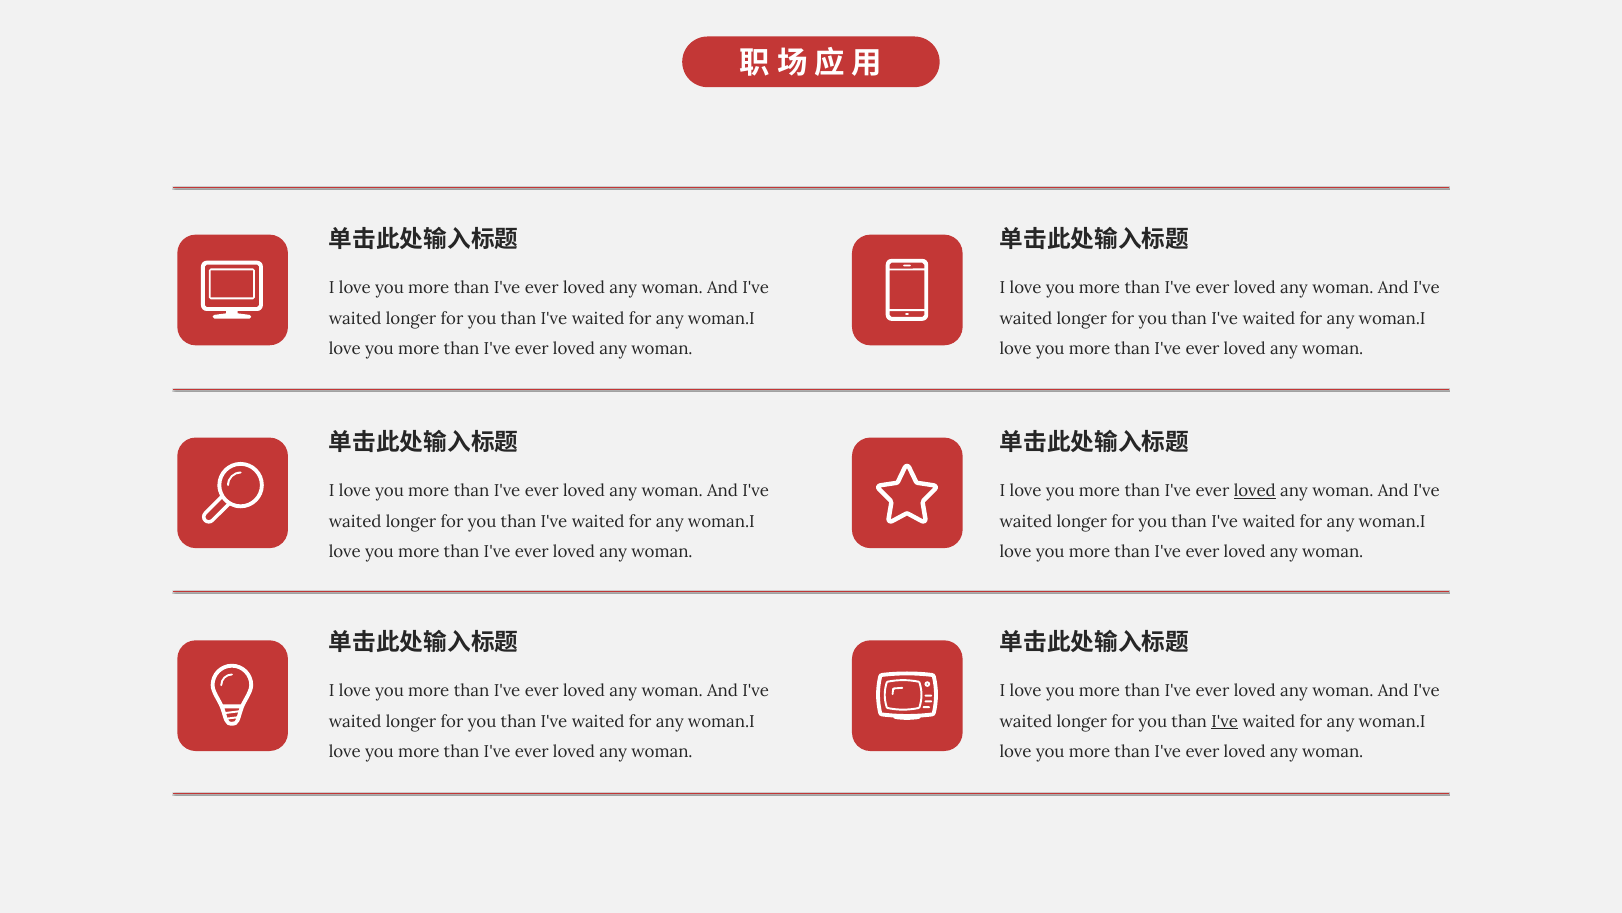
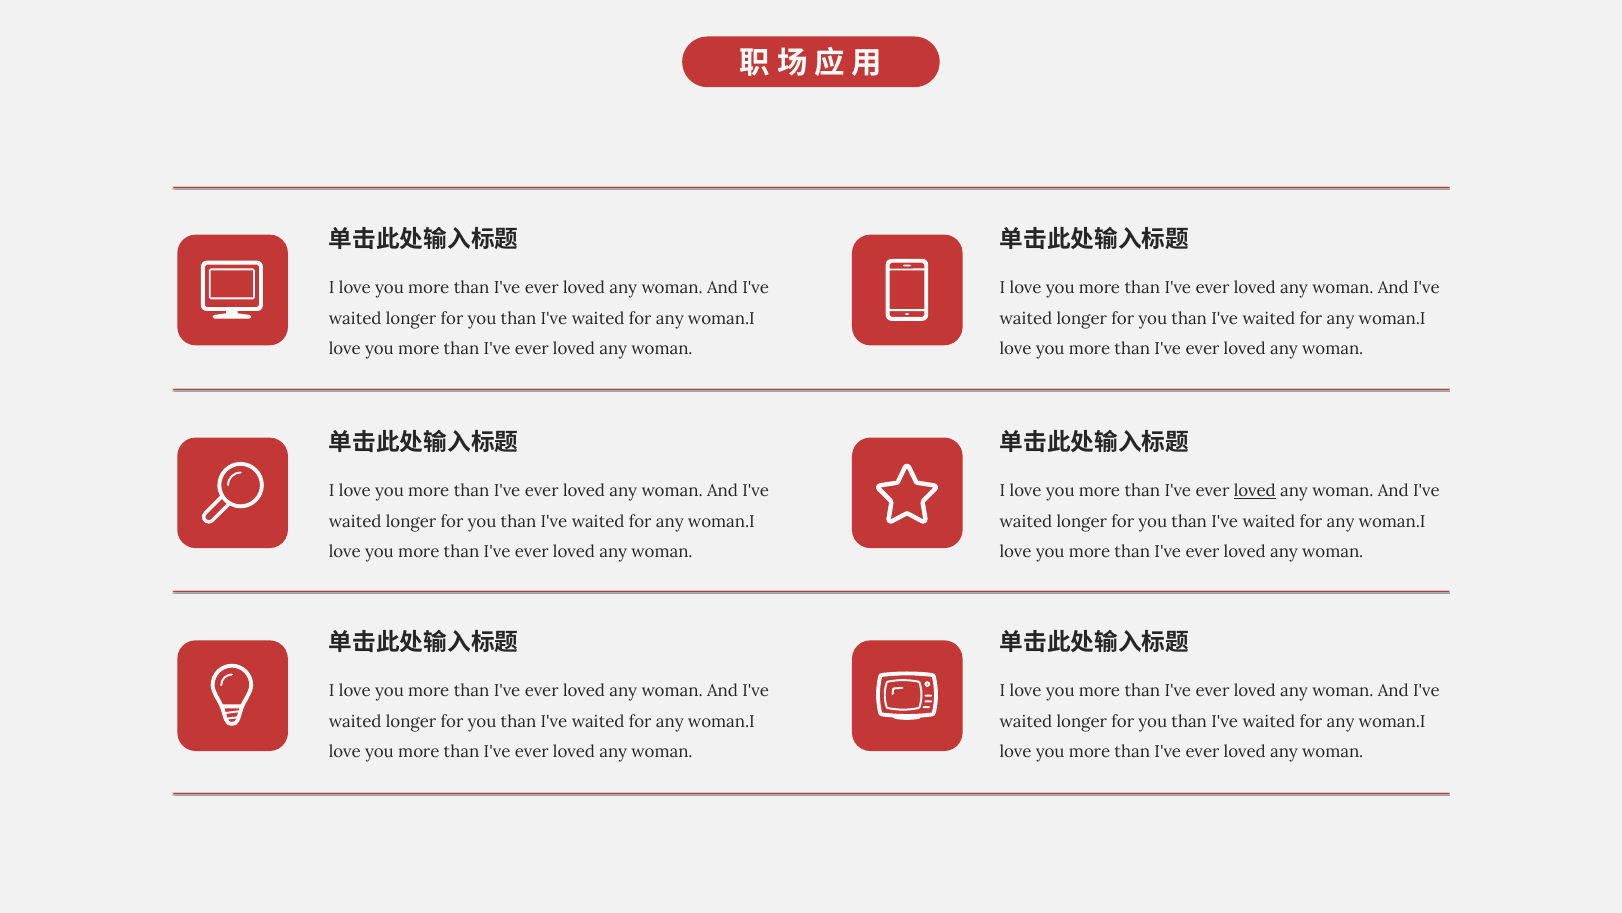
I've at (1225, 721) underline: present -> none
